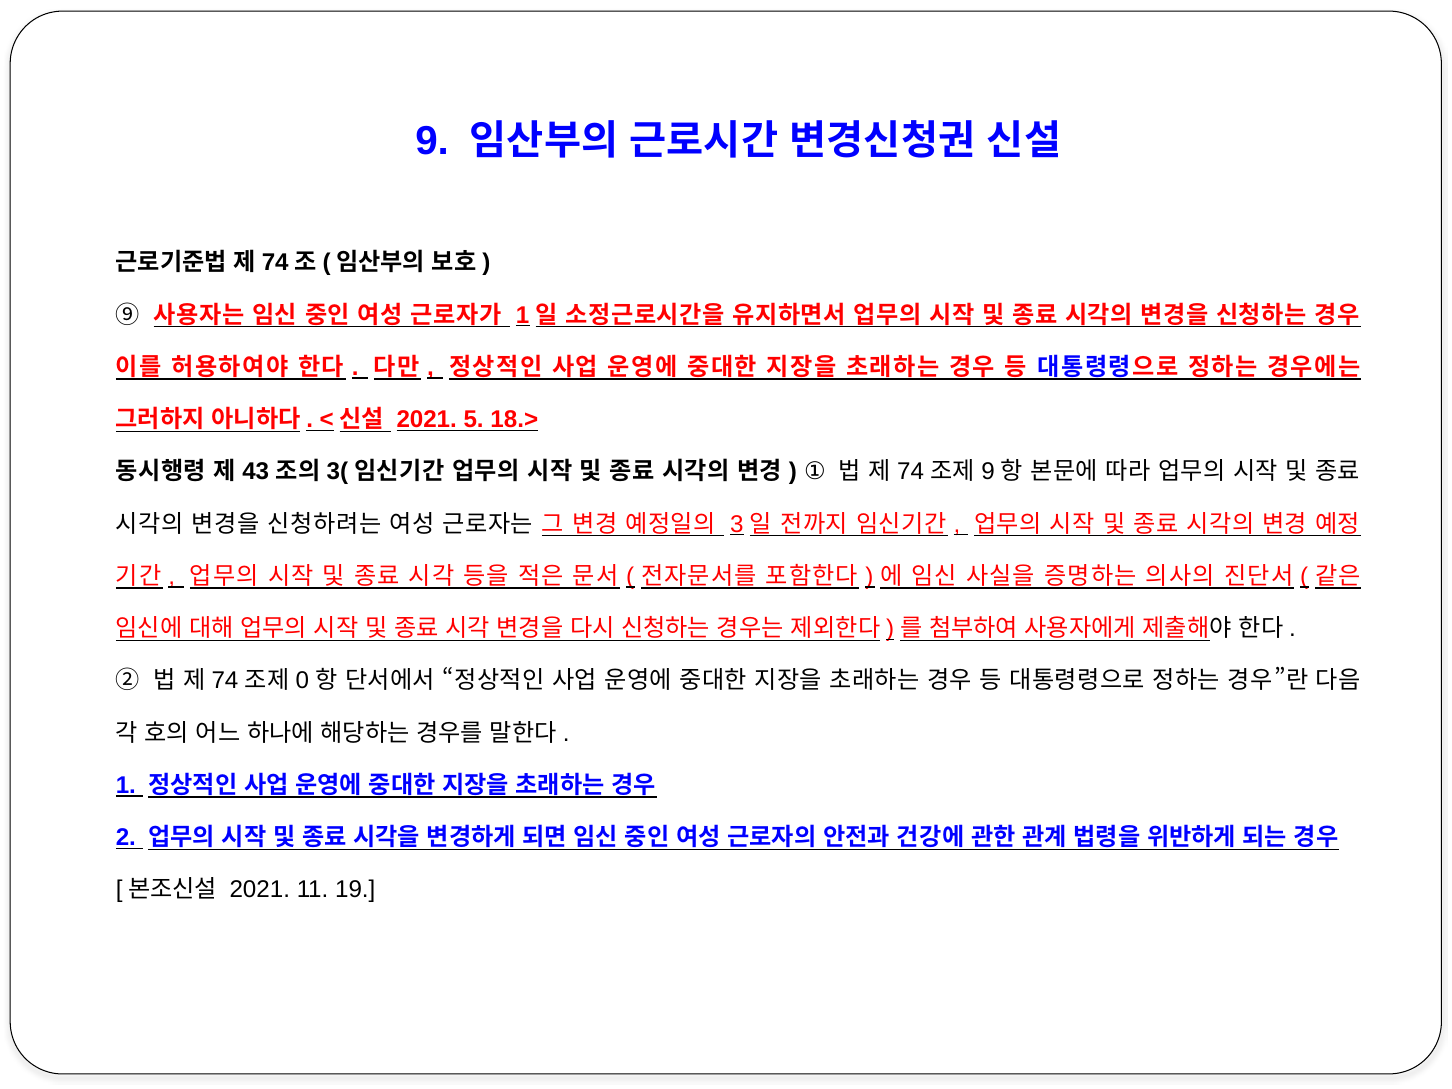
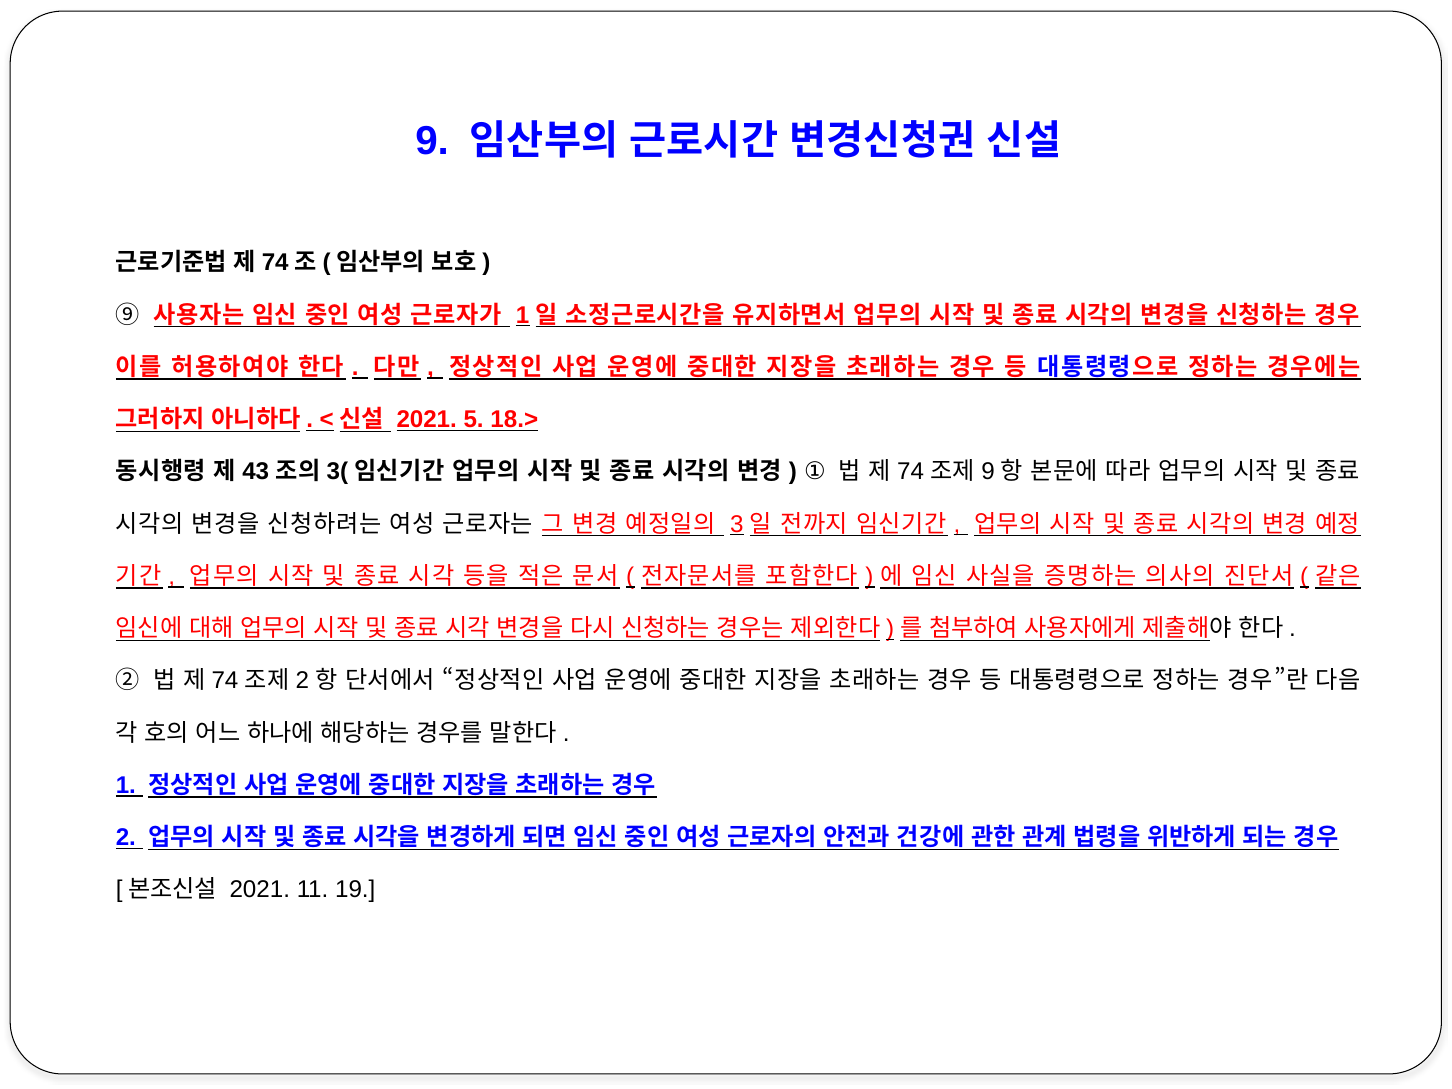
0 at (302, 681): 0 -> 2
